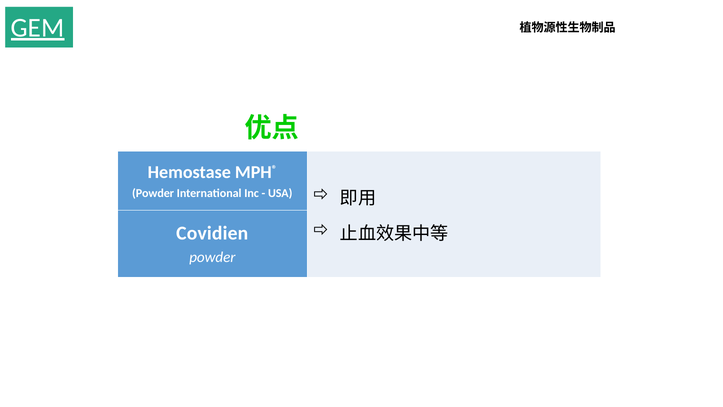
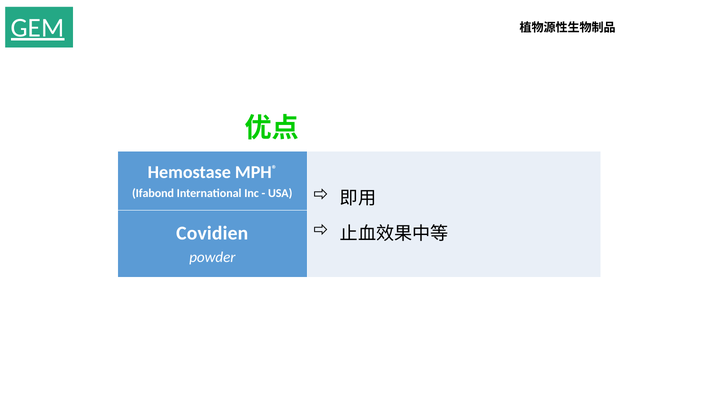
Powder at (153, 193): Powder -> Ifabond
